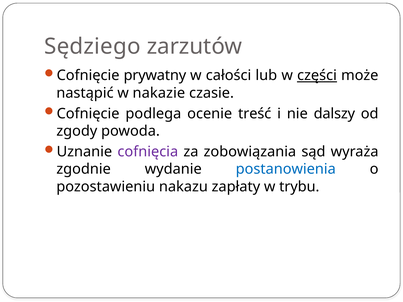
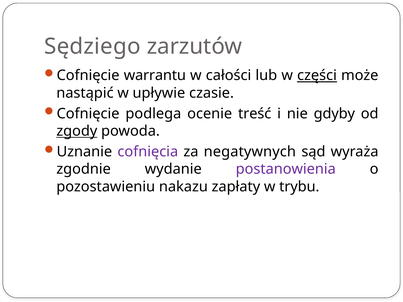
prywatny: prywatny -> warrantu
nakazie: nakazie -> upływie
dalszy: dalszy -> gdyby
zgody underline: none -> present
zobowiązania: zobowiązania -> negatywnych
postanowienia colour: blue -> purple
